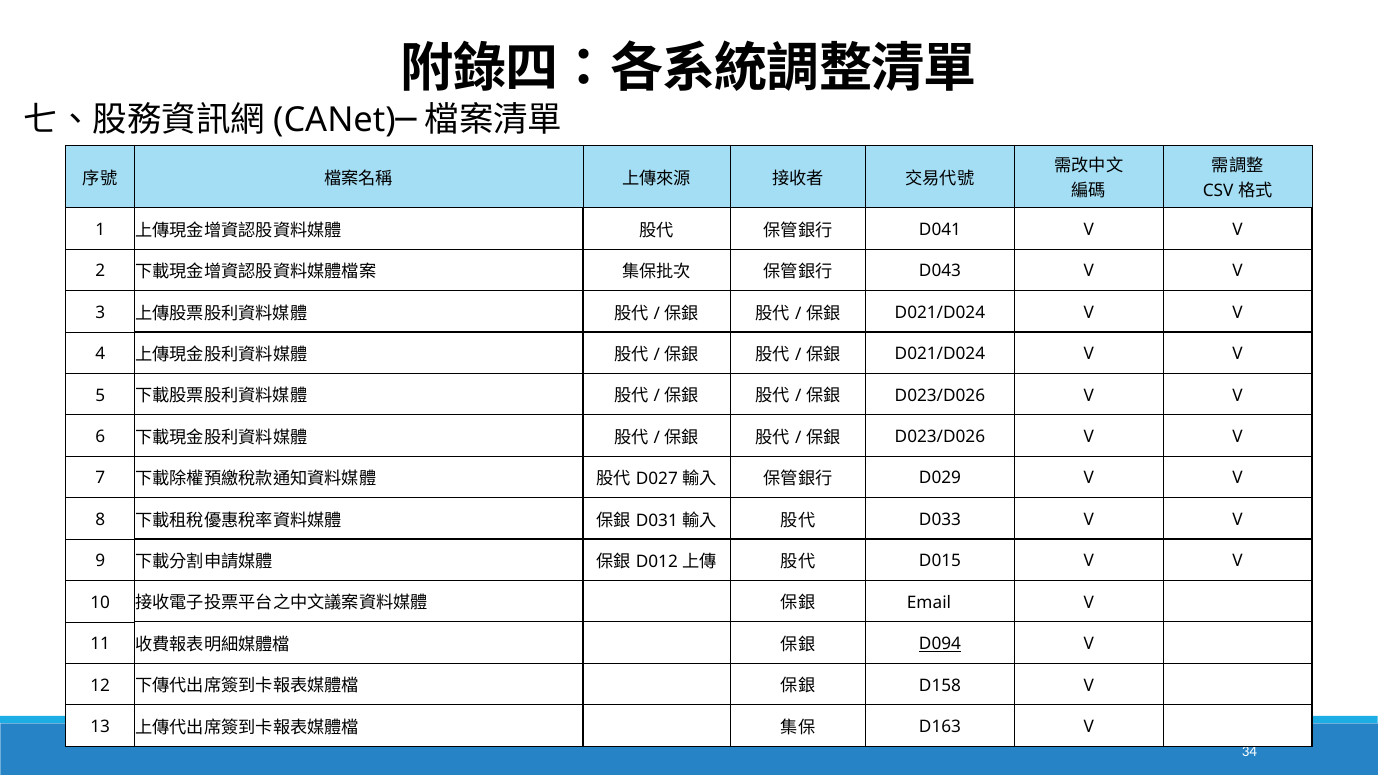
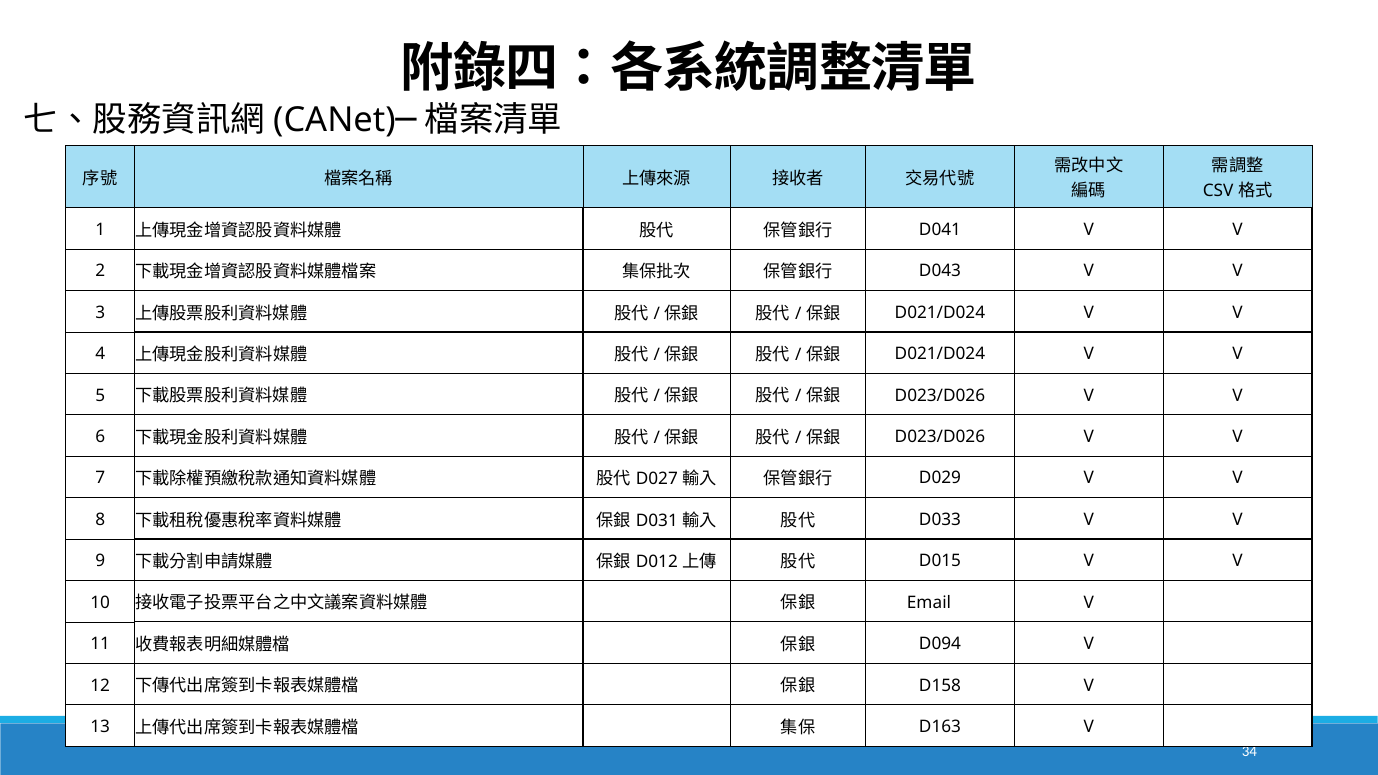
D094 underline: present -> none
